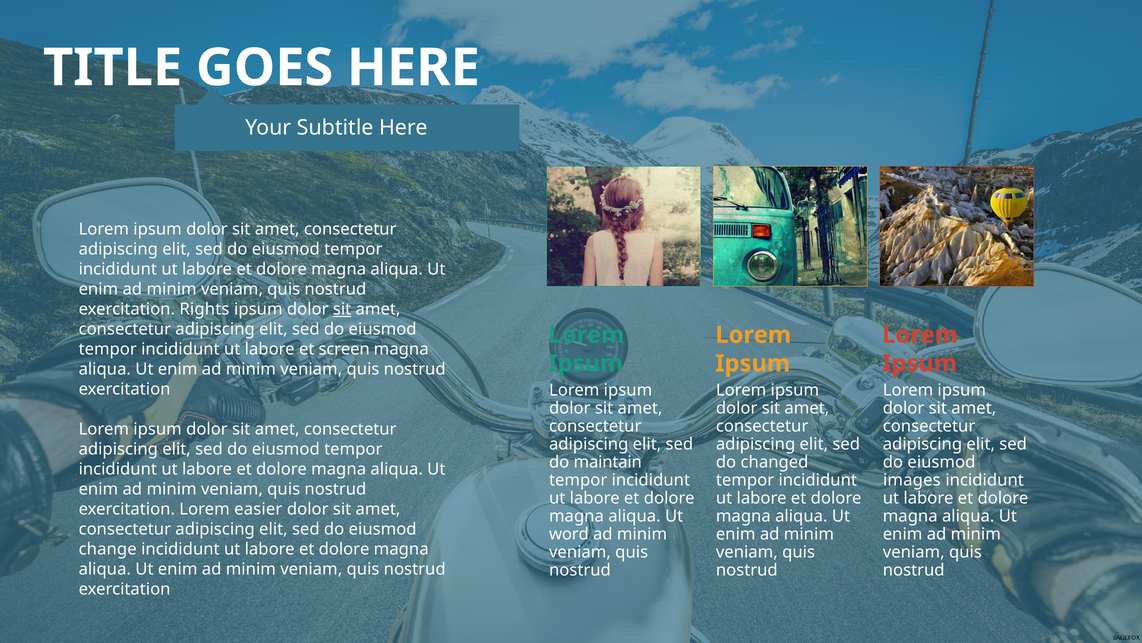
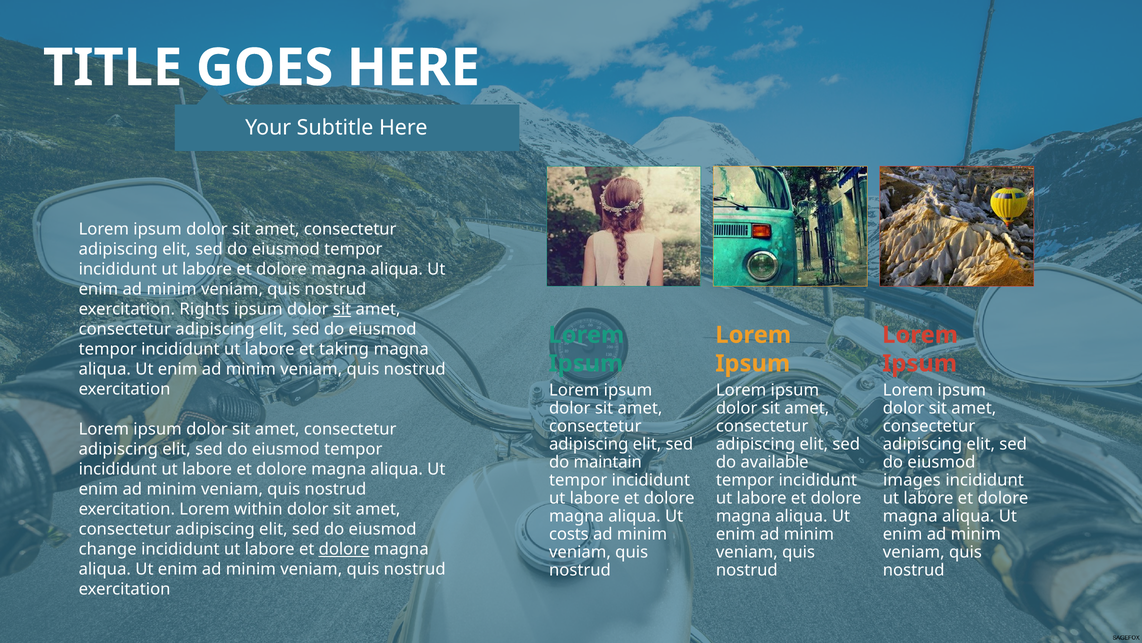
screen: screen -> taking
changed: changed -> available
easier: easier -> within
word: word -> costs
dolore at (344, 549) underline: none -> present
